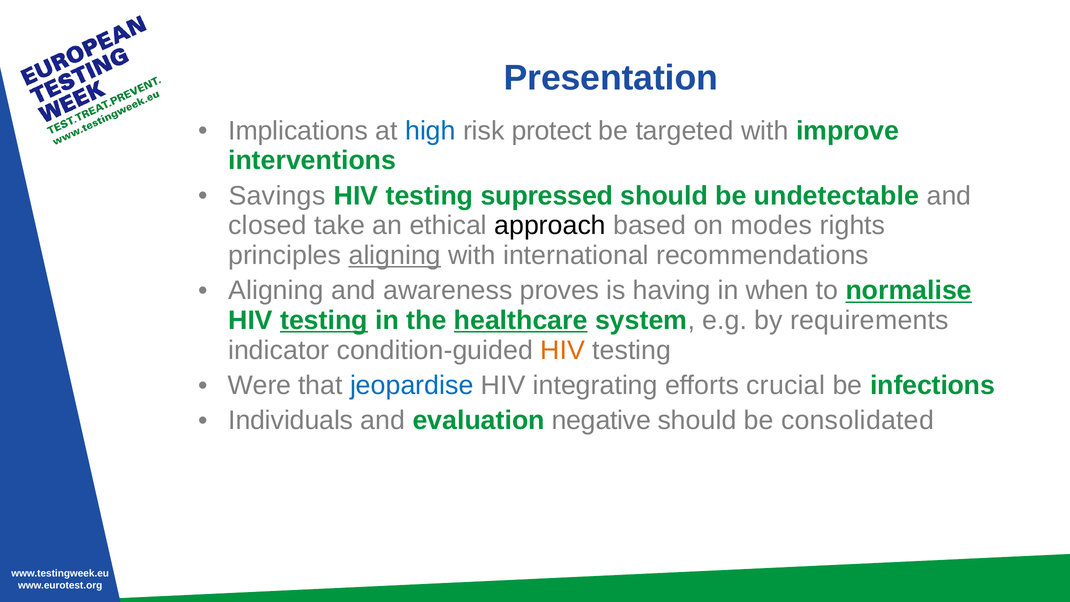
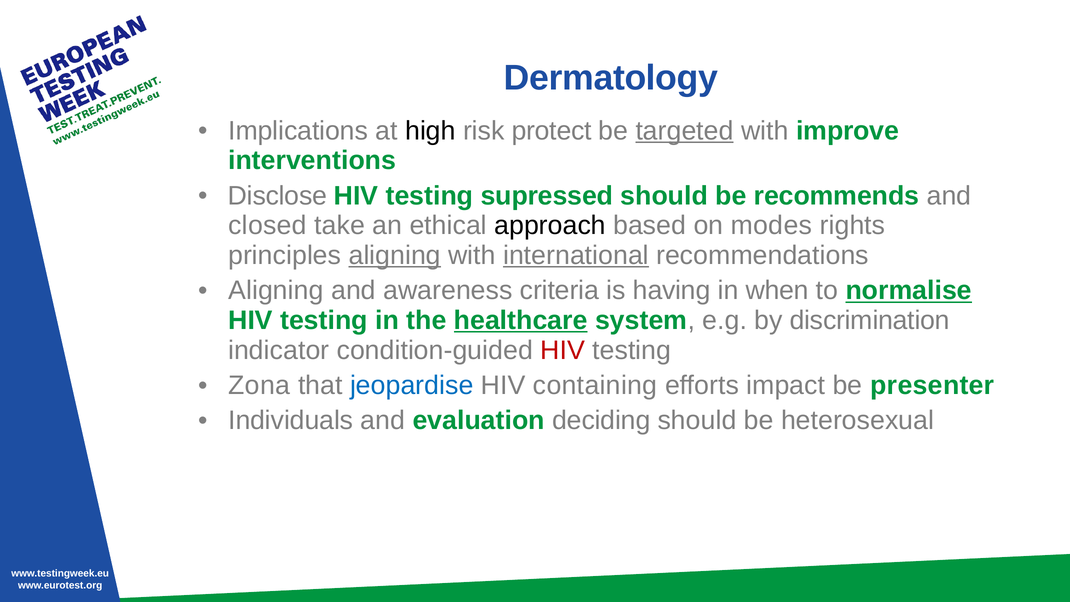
Presentation: Presentation -> Dermatology
high colour: blue -> black
targeted underline: none -> present
Savings: Savings -> Disclose
undetectable: undetectable -> recommends
international underline: none -> present
proves: proves -> criteria
testing at (324, 320) underline: present -> none
requirements: requirements -> discrimination
HIV at (563, 350) colour: orange -> red
Were: Were -> Zona
integrating: integrating -> containing
crucial: crucial -> impact
infections: infections -> presenter
negative: negative -> deciding
consolidated: consolidated -> heterosexual
